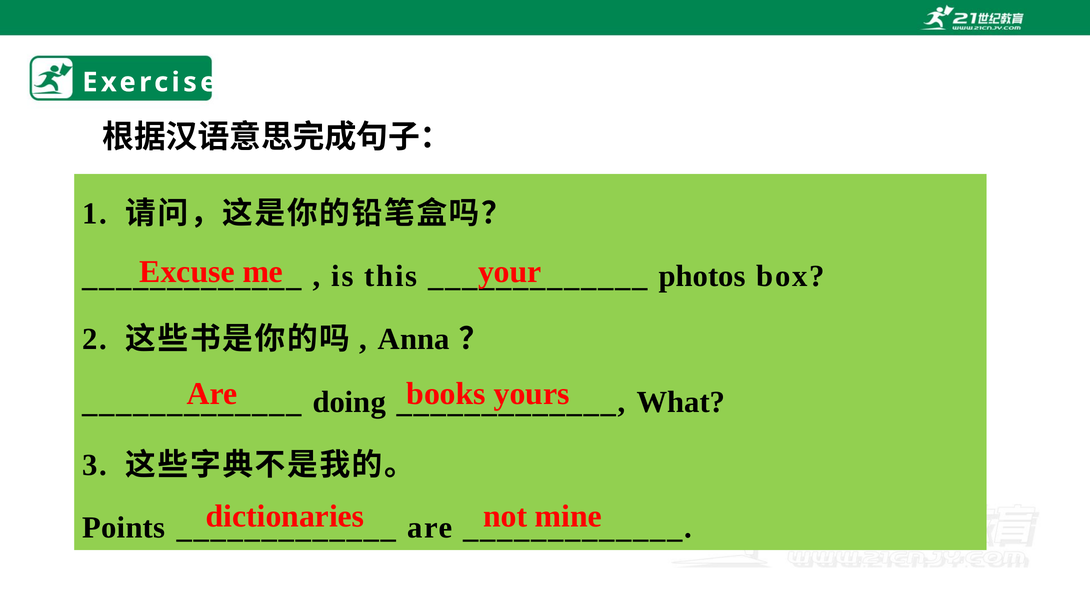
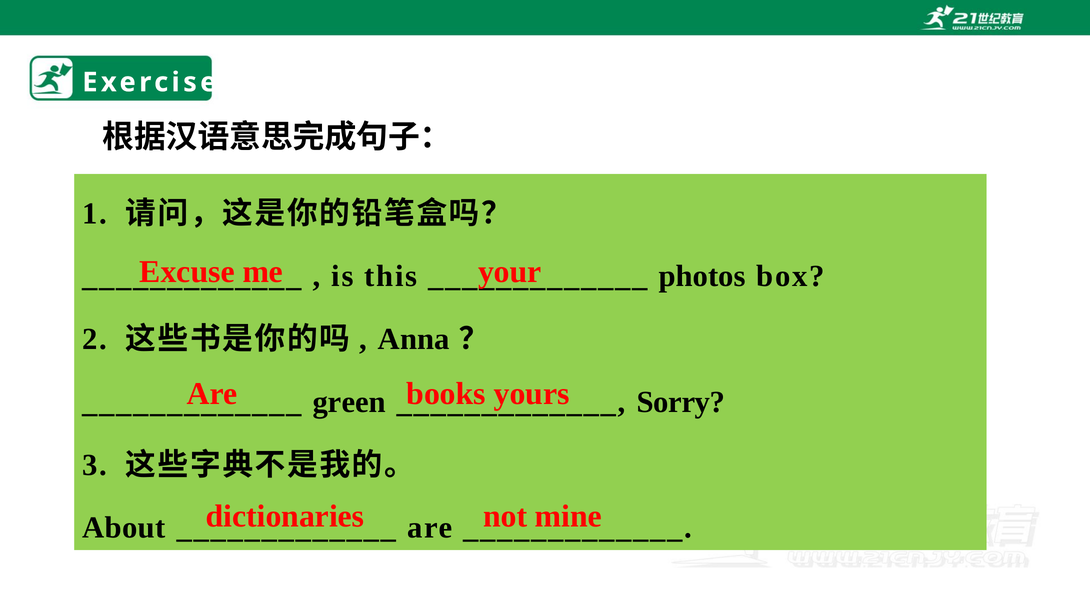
doing: doing -> green
What: What -> Sorry
Points: Points -> About
